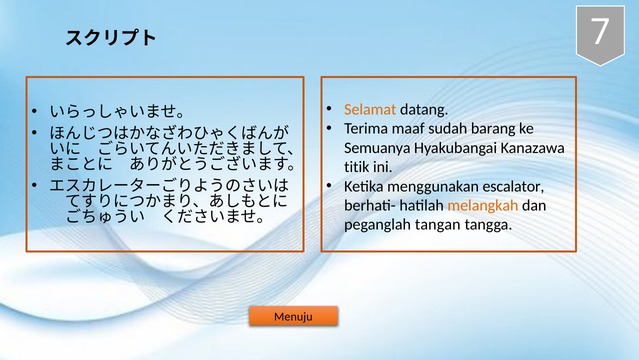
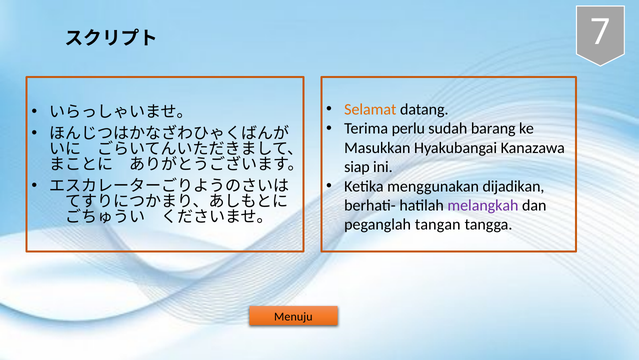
maaf: maaf -> perlu
Semuanya: Semuanya -> Masukkan
titik: titik -> siap
escalator: escalator -> dijadikan
melangkah colour: orange -> purple
